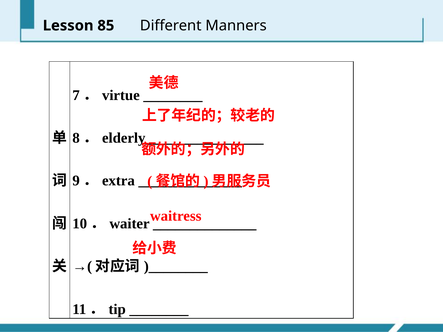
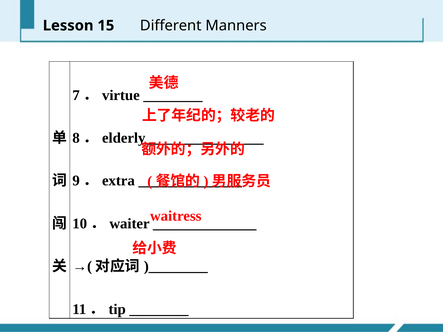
85: 85 -> 15
